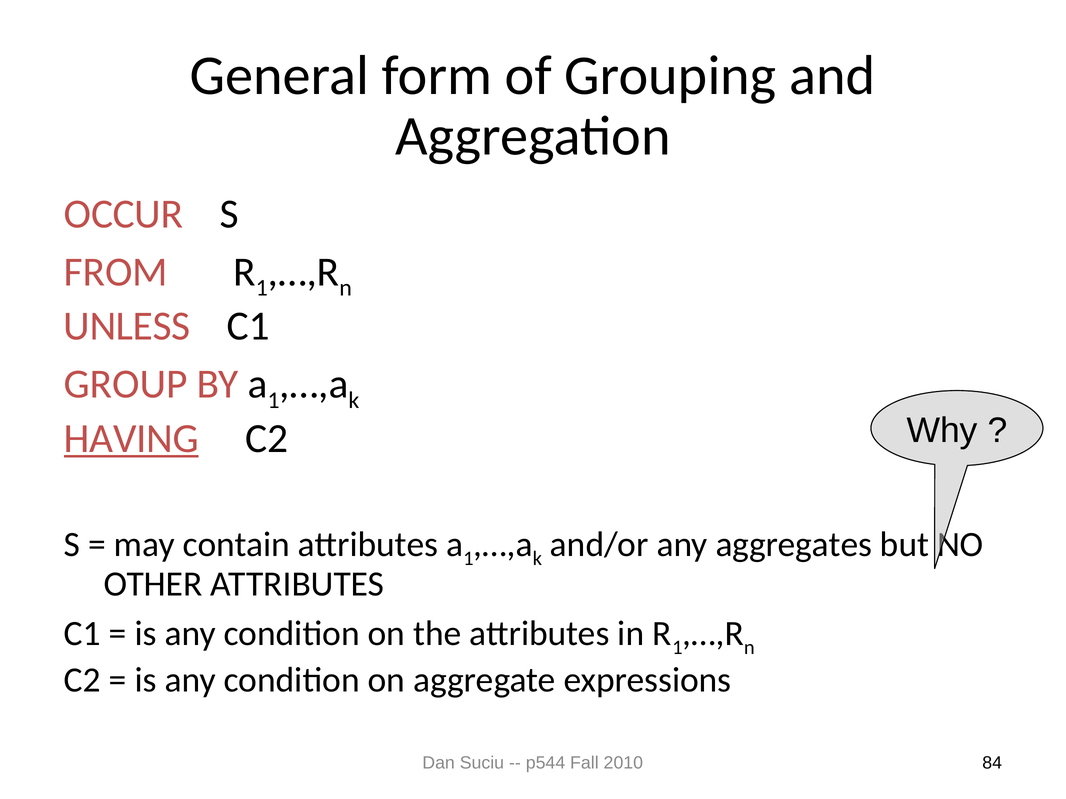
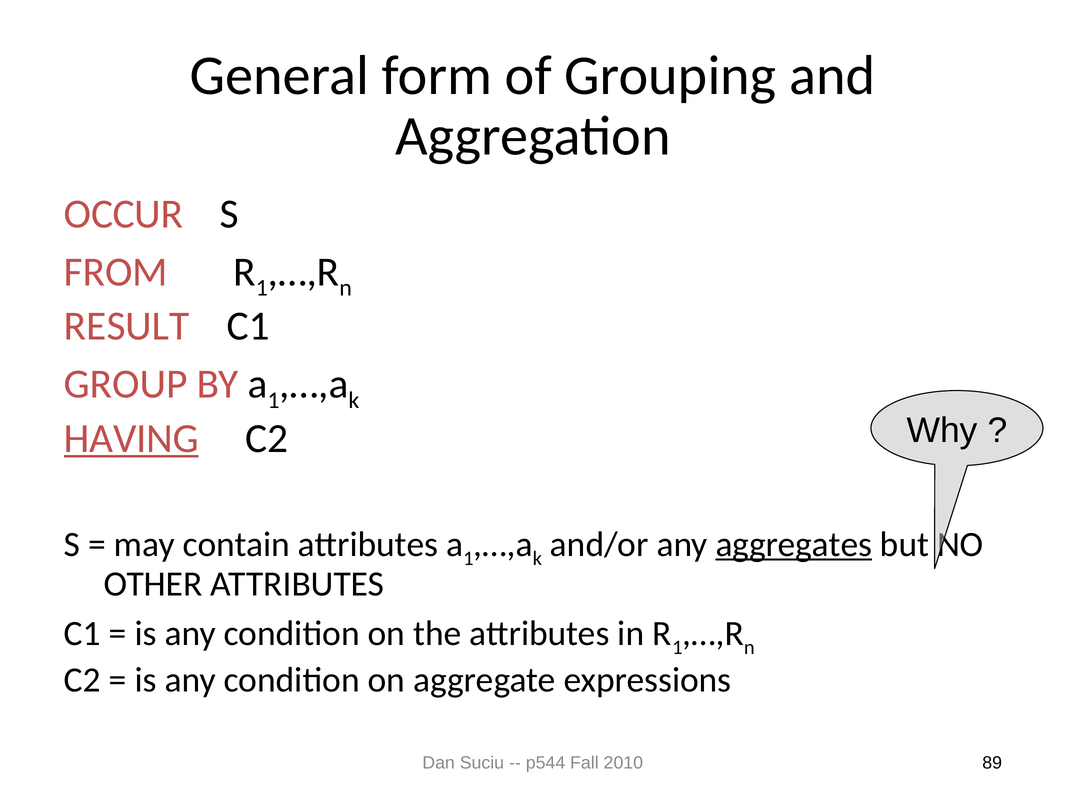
UNLESS: UNLESS -> RESULT
aggregates underline: none -> present
84: 84 -> 89
